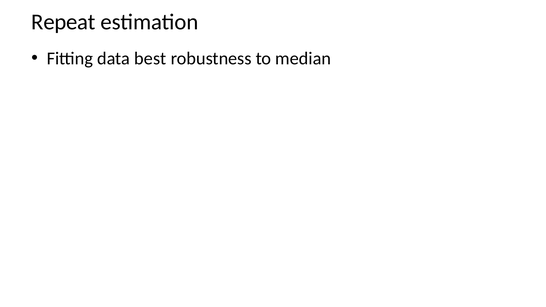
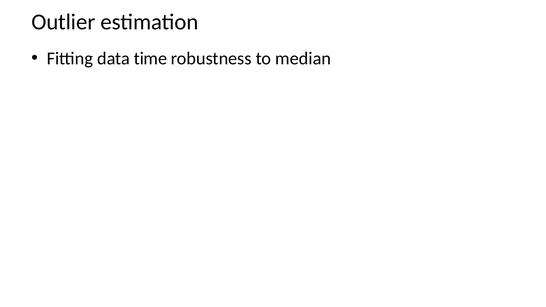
Repeat: Repeat -> Outlier
best: best -> time
